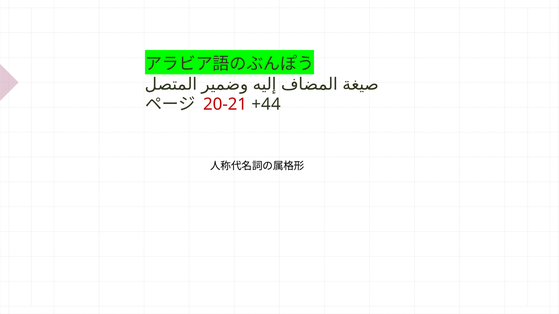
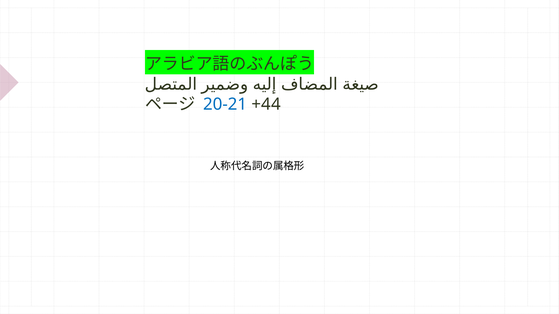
20-21 colour: red -> blue
